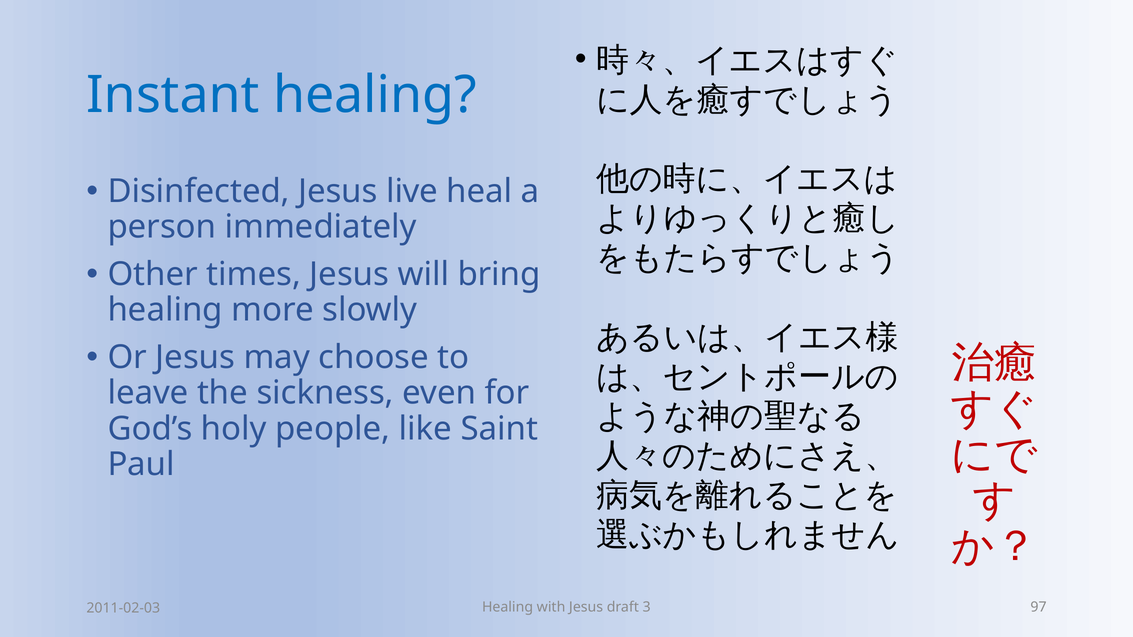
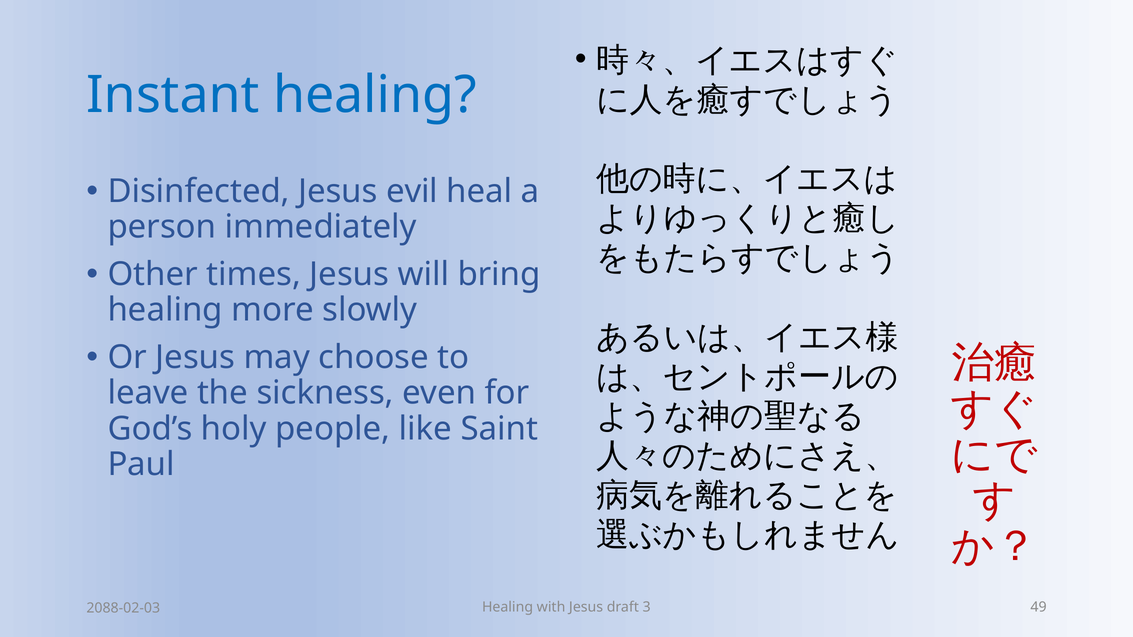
live: live -> evil
97: 97 -> 49
2011-02-03: 2011-02-03 -> 2088-02-03
